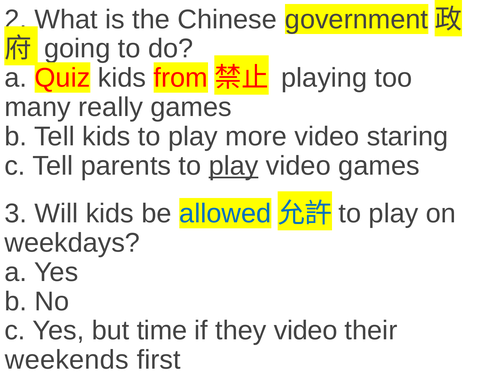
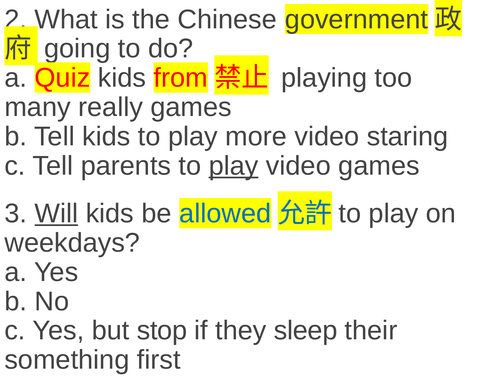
Will underline: none -> present
time: time -> stop
they video: video -> sleep
weekends: weekends -> something
